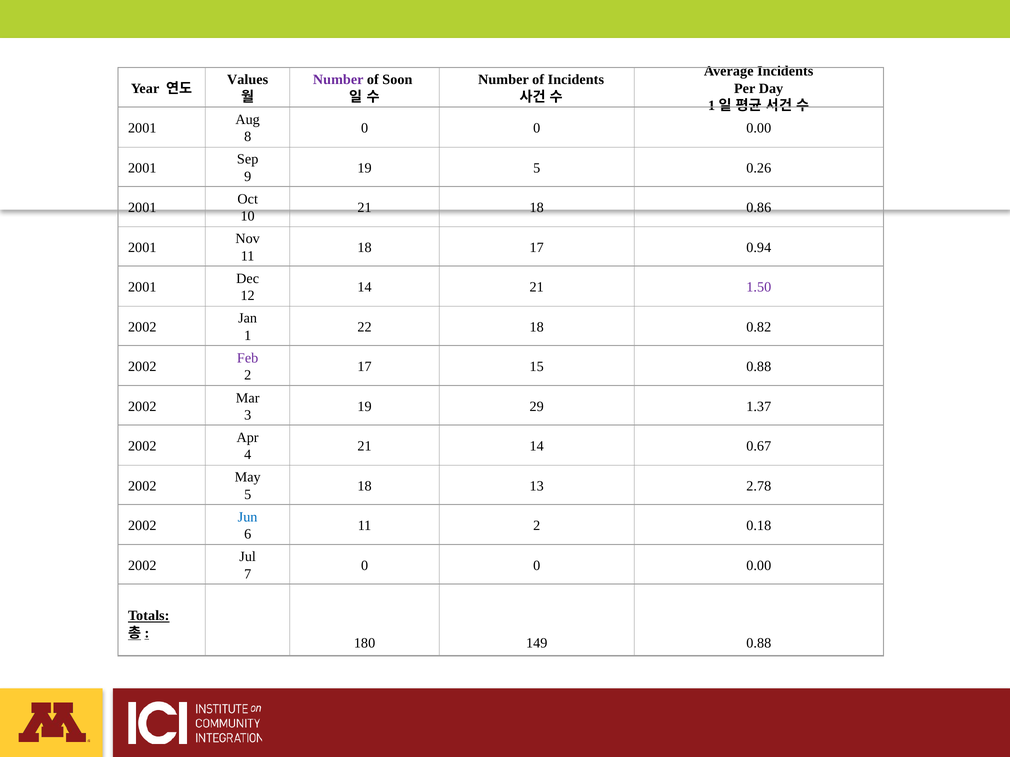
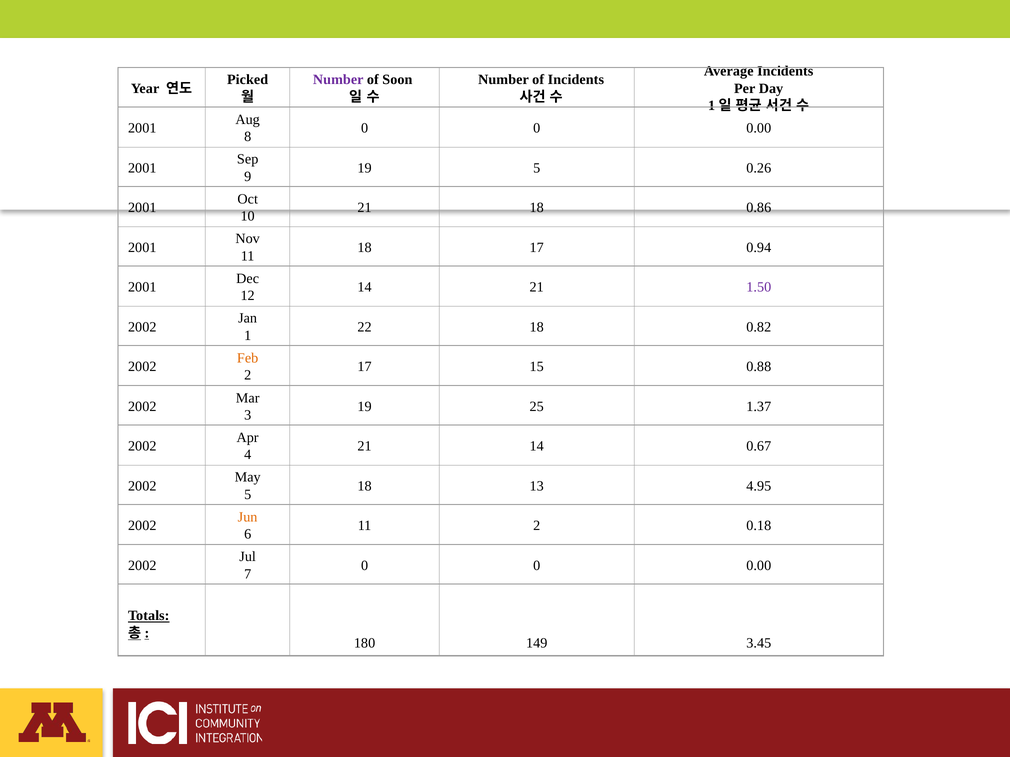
Values: Values -> Picked
Feb colour: purple -> orange
29: 29 -> 25
2.78: 2.78 -> 4.95
Jun colour: blue -> orange
149 0.88: 0.88 -> 3.45
